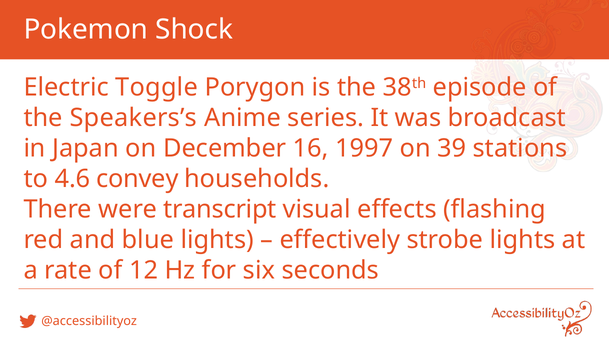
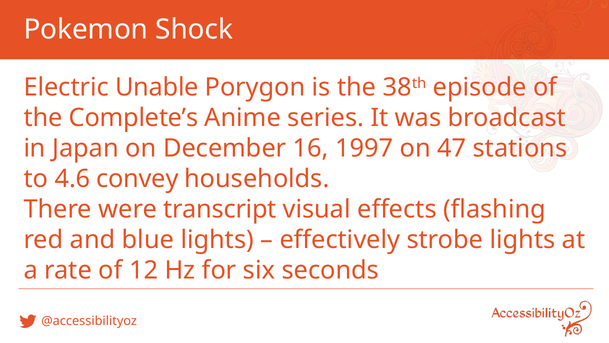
Toggle: Toggle -> Unable
Speakers’s: Speakers’s -> Complete’s
39: 39 -> 47
